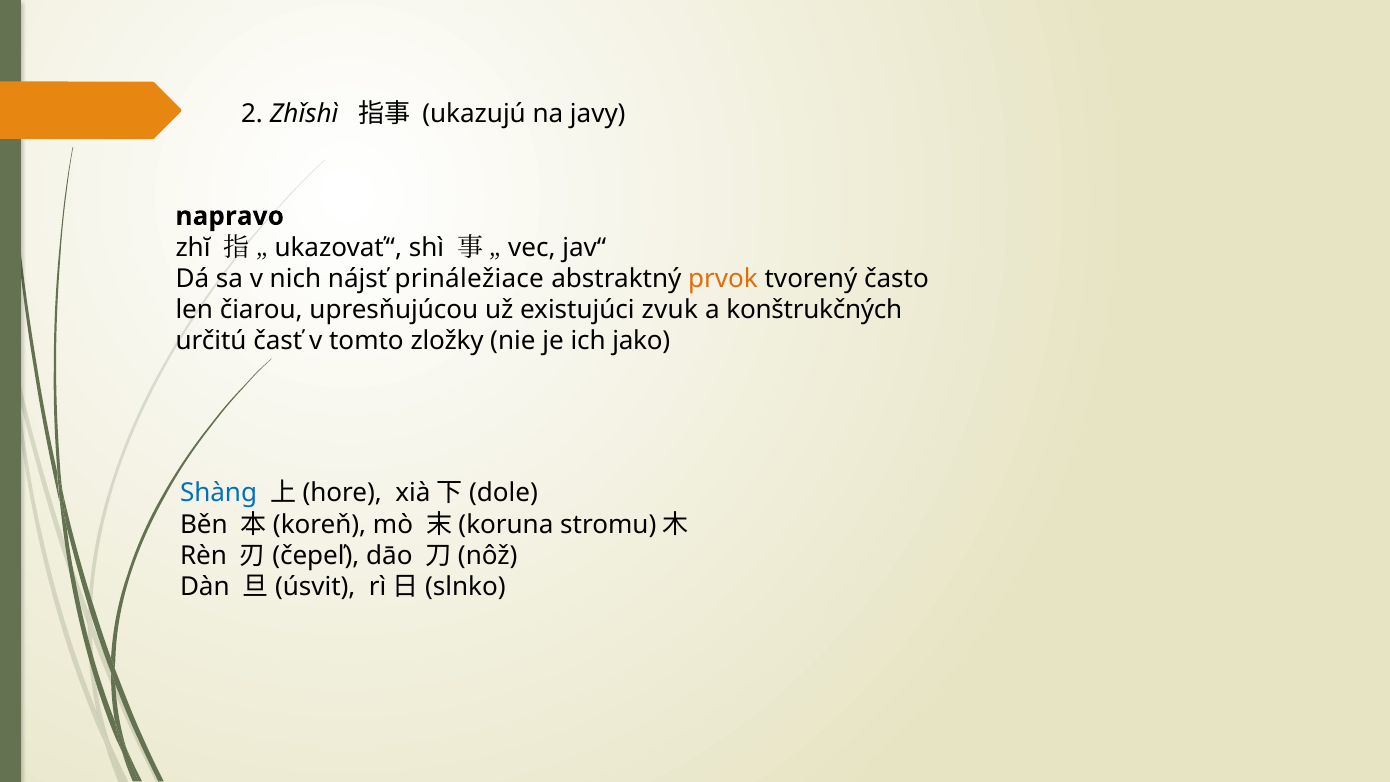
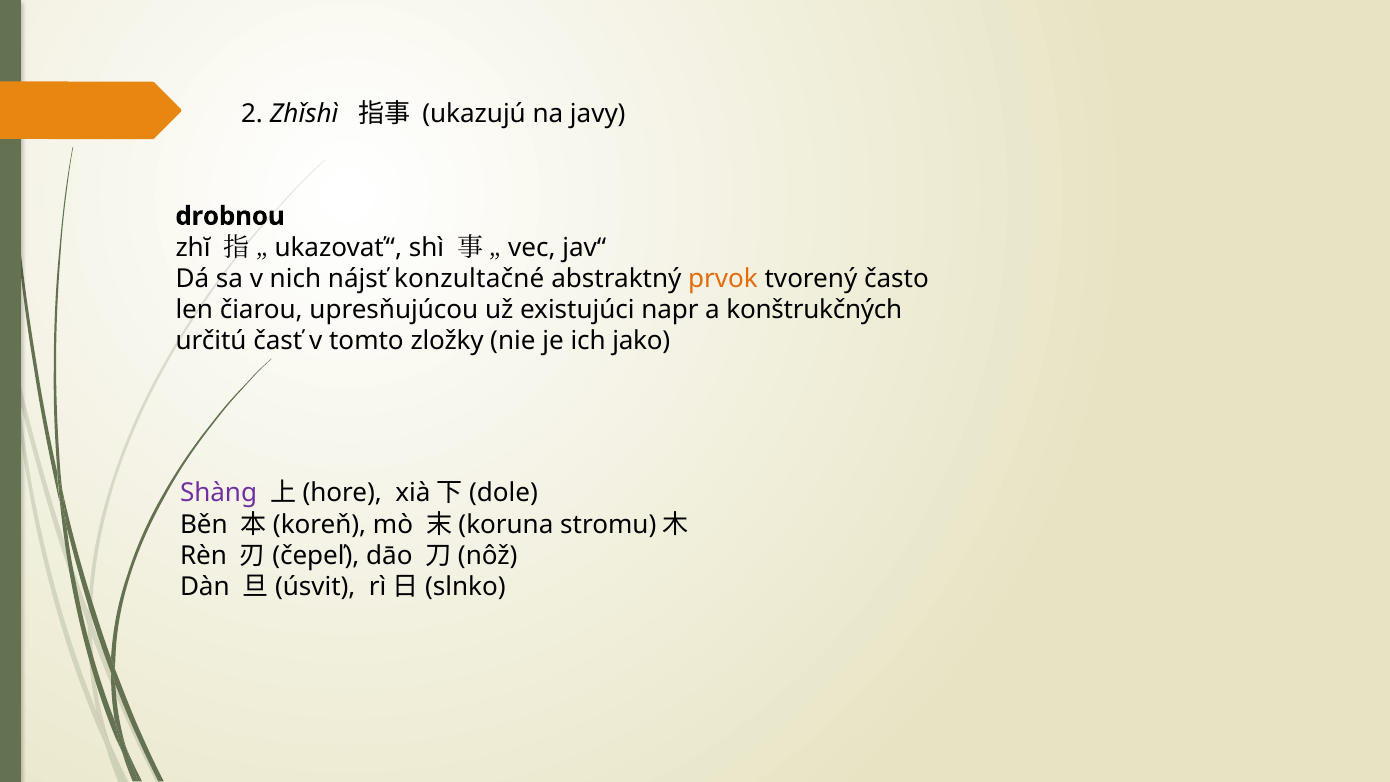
napravo: napravo -> drobnou
prináležiace: prináležiace -> konzultačné
zvuk: zvuk -> napr
Shàng colour: blue -> purple
